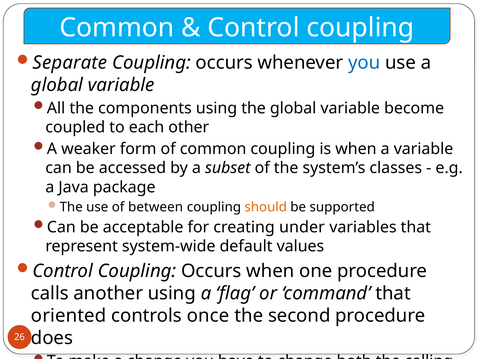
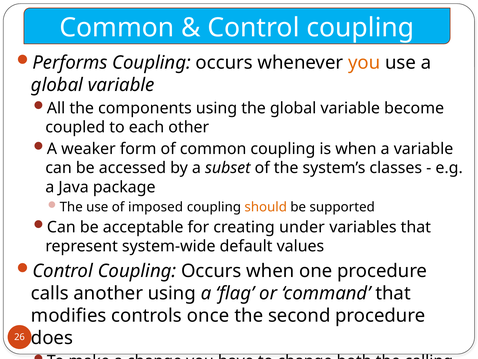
Separate: Separate -> Performs
you at (364, 63) colour: blue -> orange
between: between -> imposed
oriented: oriented -> modifies
